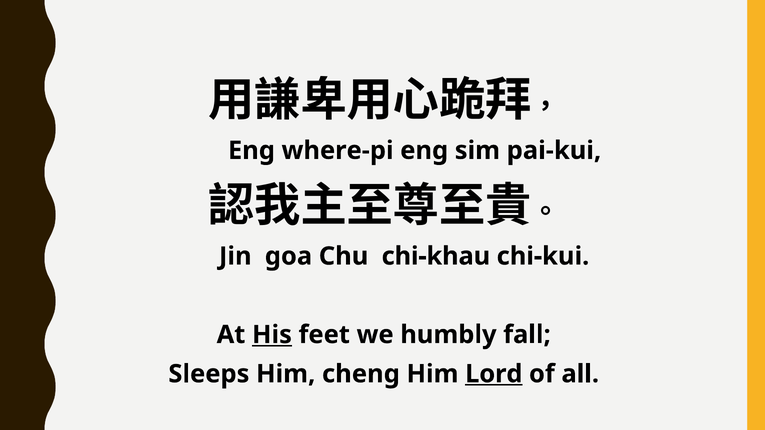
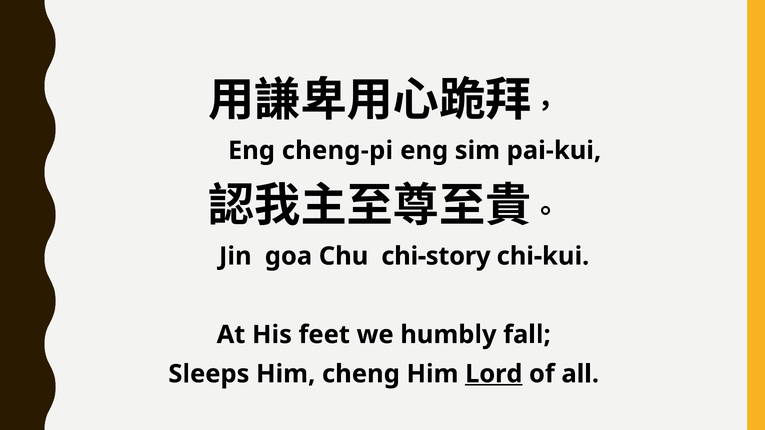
where-pi: where-pi -> cheng-pi
chi-khau: chi-khau -> chi-story
His underline: present -> none
